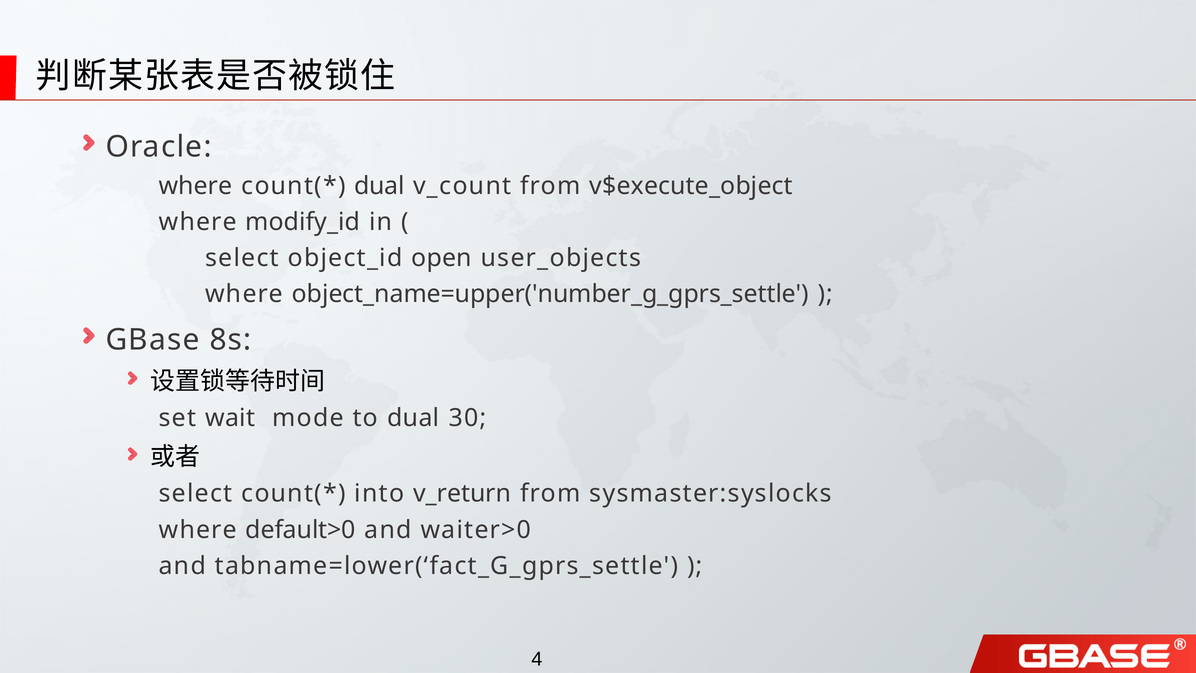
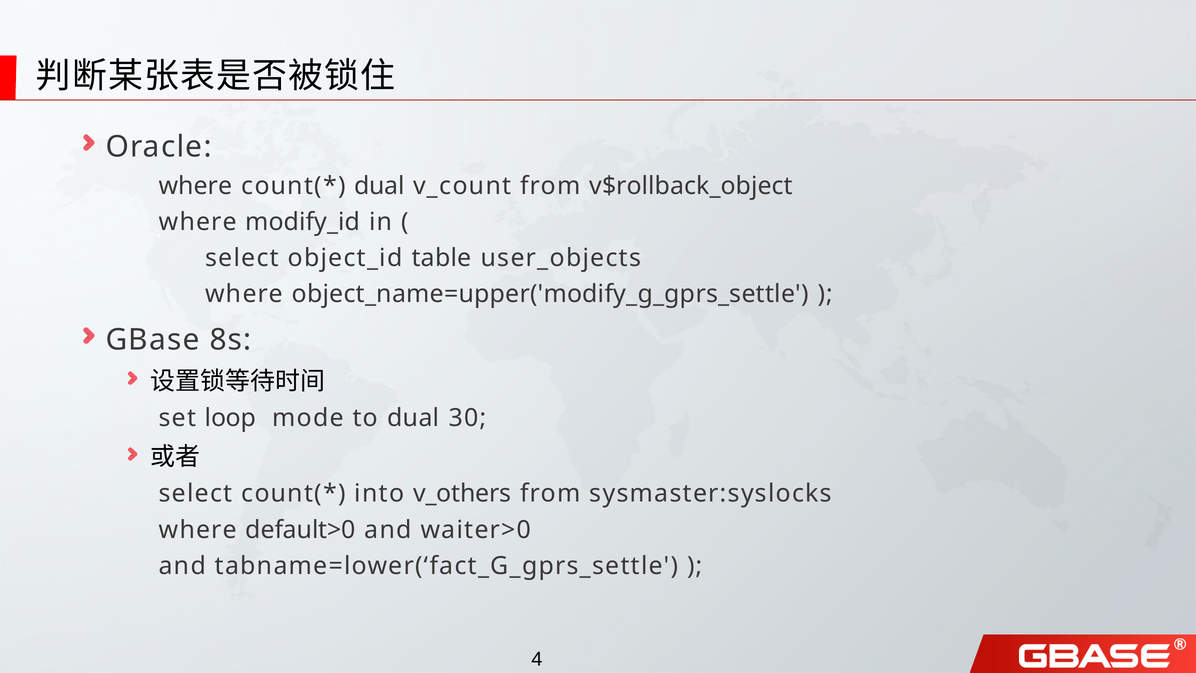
v$execute_object: v$execute_object -> v$rollback_object
open: open -> table
object_name=upper('number_g_gprs_settle: object_name=upper('number_g_gprs_settle -> object_name=upper('modify_g_gprs_settle
wait: wait -> loop
v_return: v_return -> v_others
